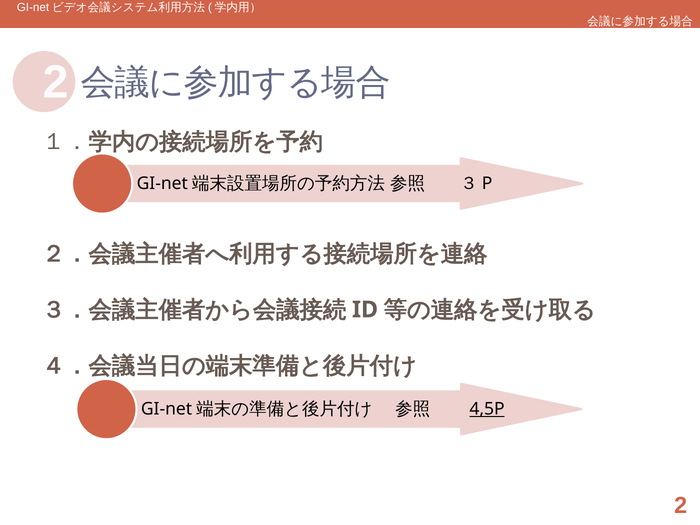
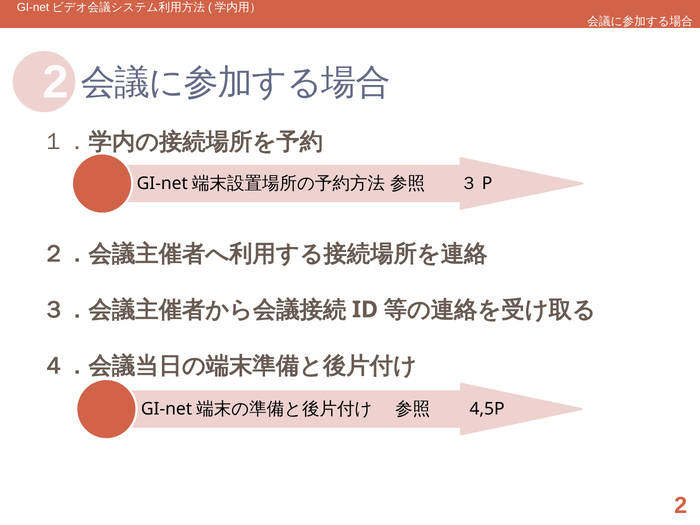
4,5P underline: present -> none
